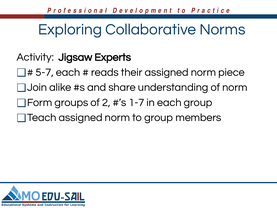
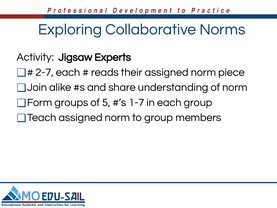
5-7: 5-7 -> 2-7
2: 2 -> 5
